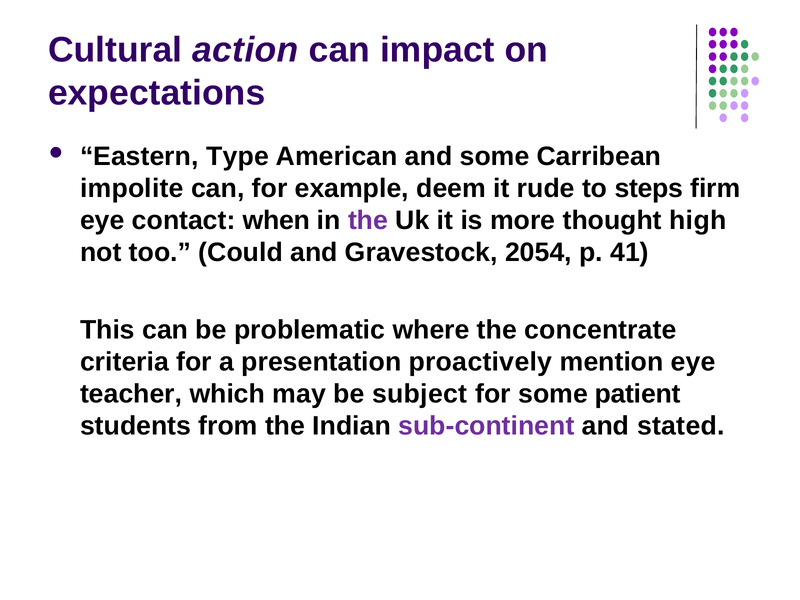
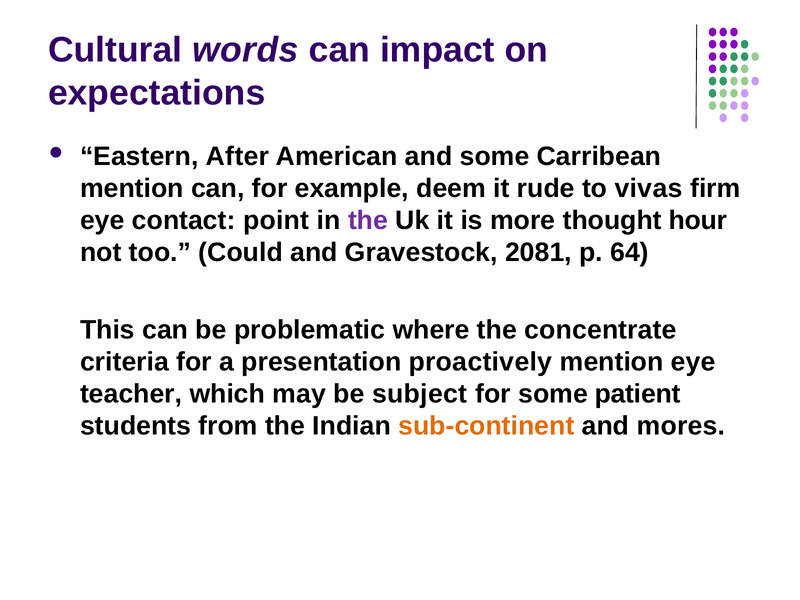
action: action -> words
Type: Type -> After
impolite at (132, 189): impolite -> mention
steps: steps -> vivas
when: when -> point
high: high -> hour
2054: 2054 -> 2081
41: 41 -> 64
sub-continent colour: purple -> orange
stated: stated -> mores
